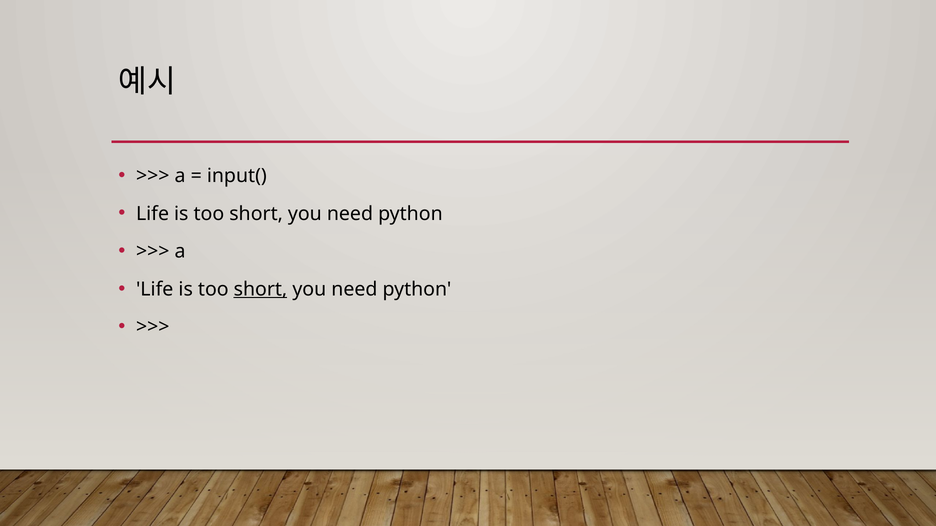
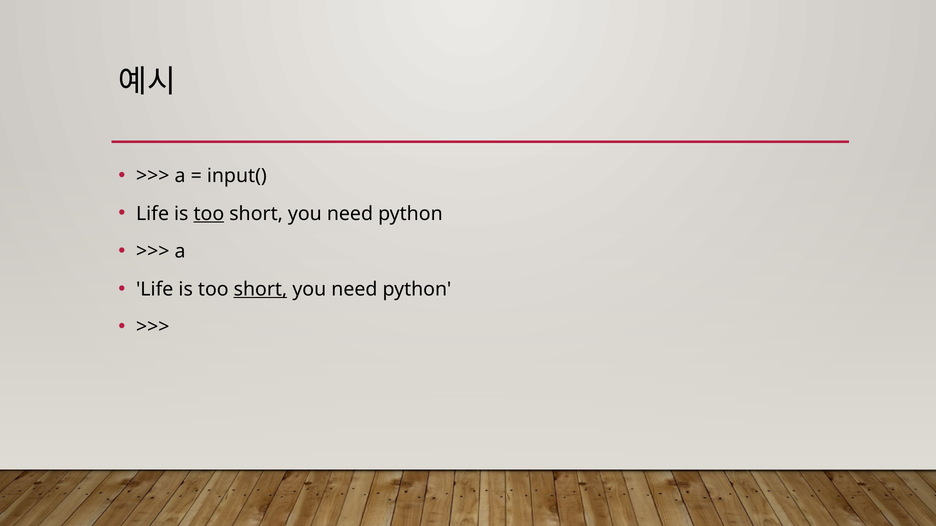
too at (209, 214) underline: none -> present
